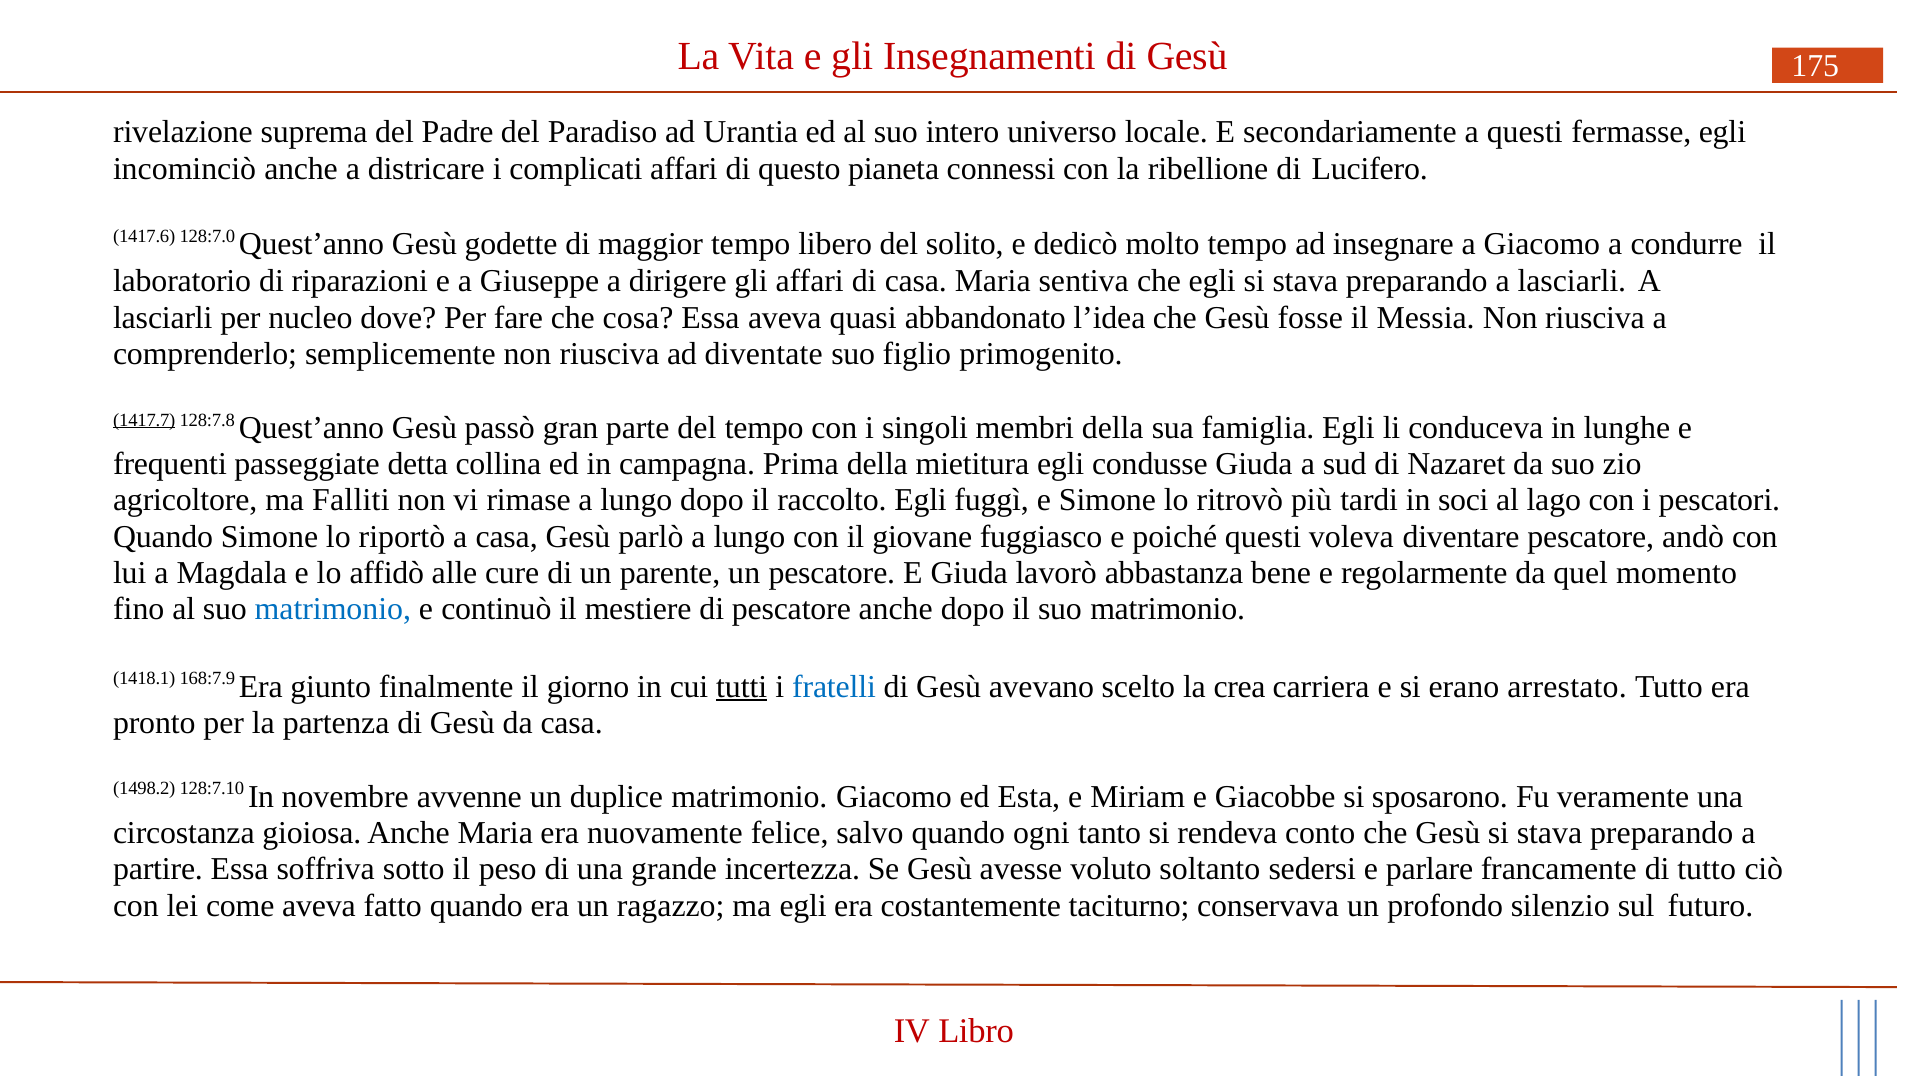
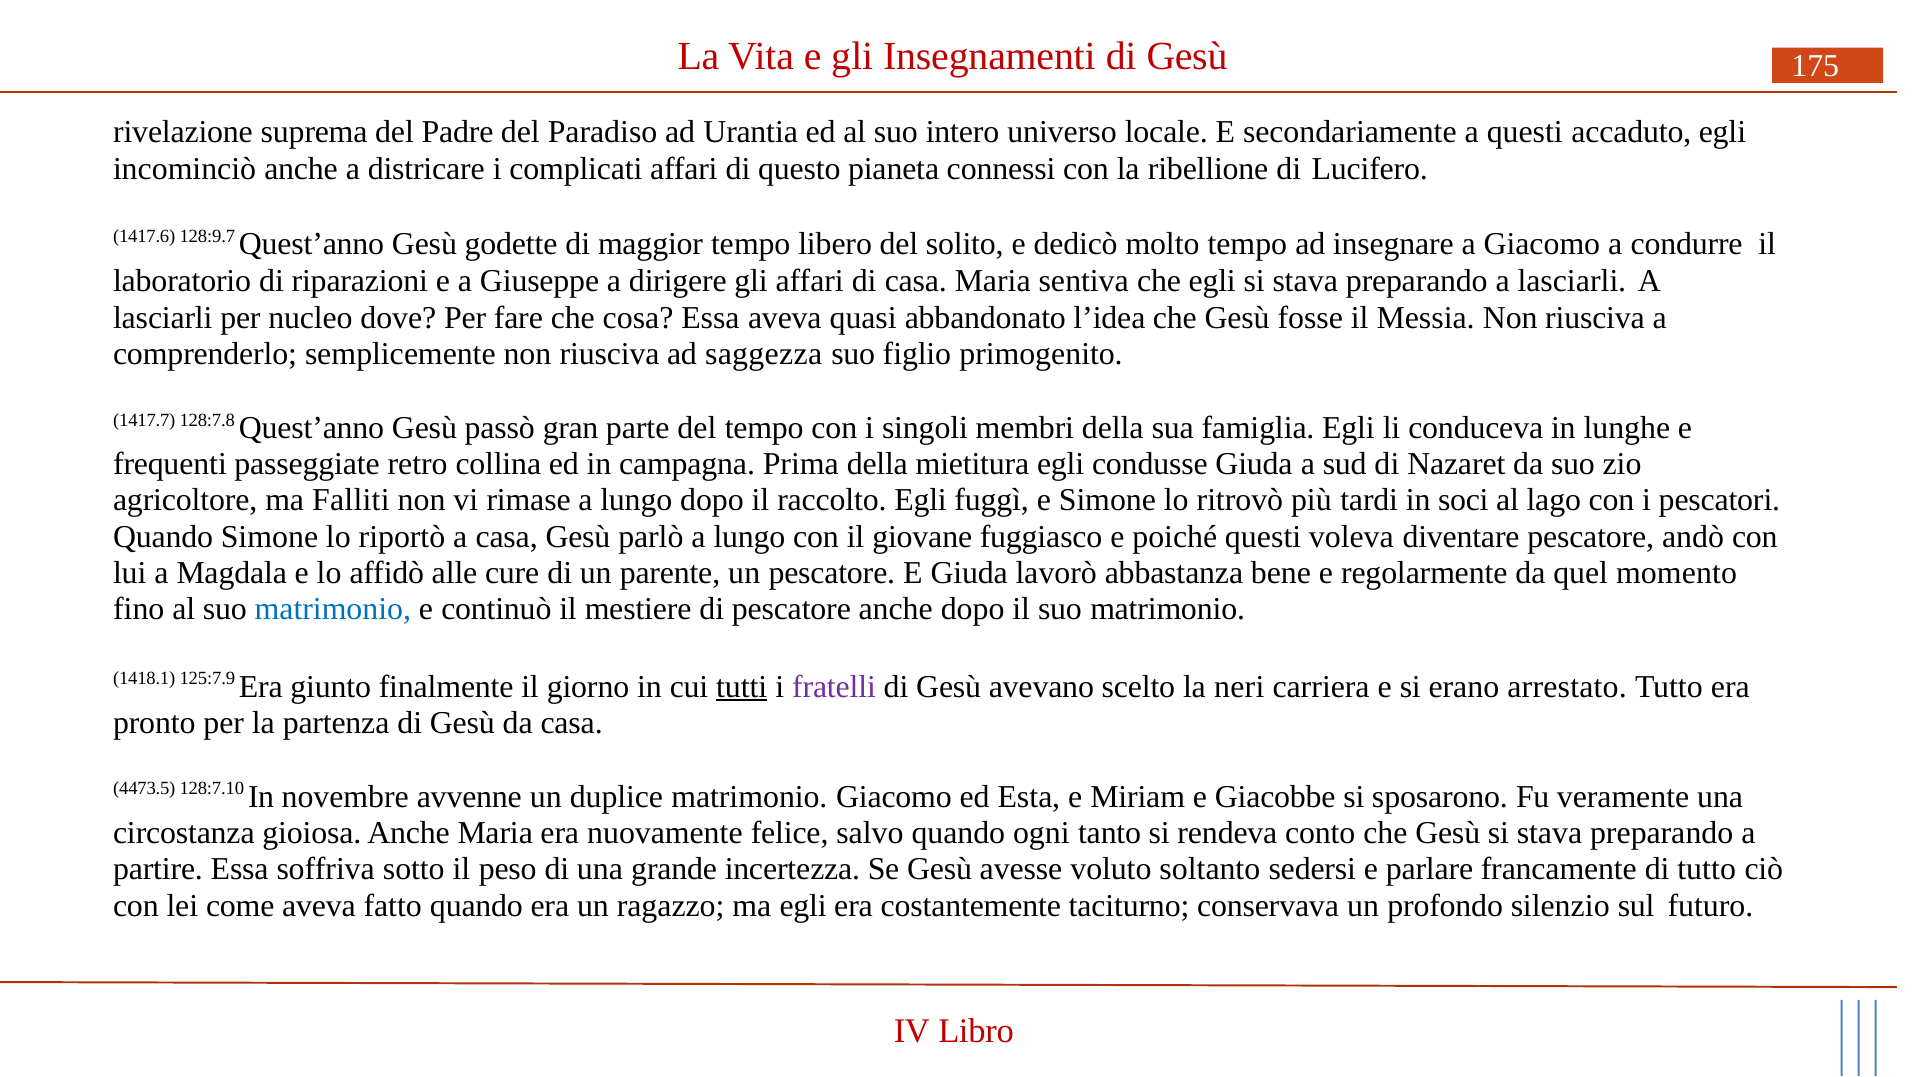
fermasse: fermasse -> accaduto
128:7.0: 128:7.0 -> 128:9.7
diventate: diventate -> saggezza
1417.7 underline: present -> none
detta: detta -> retro
168:7.9: 168:7.9 -> 125:7.9
fratelli colour: blue -> purple
crea: crea -> neri
1498.2: 1498.2 -> 4473.5
